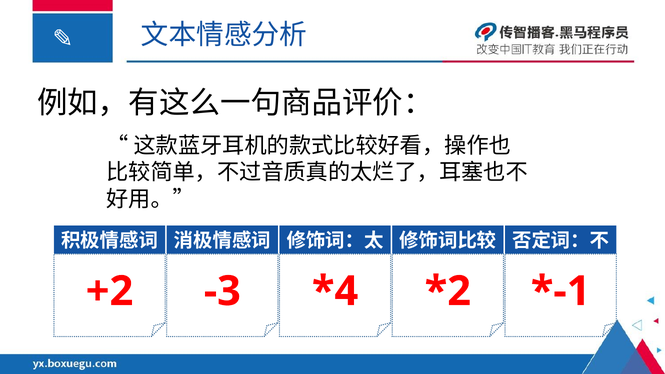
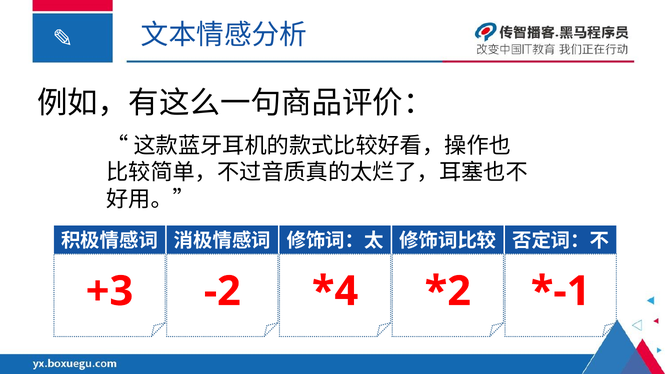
+2: +2 -> +3
-3: -3 -> -2
